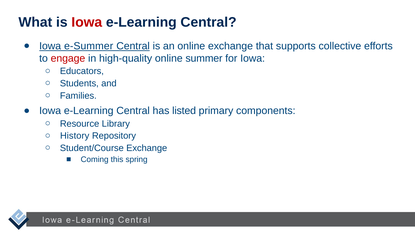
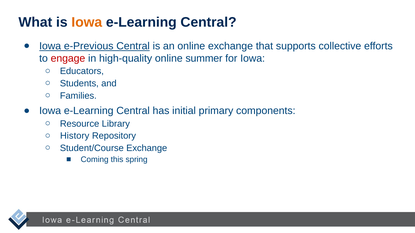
Iowa at (87, 22) colour: red -> orange
e-Summer: e-Summer -> e-Previous
listed: listed -> initial
